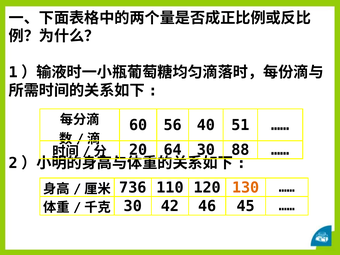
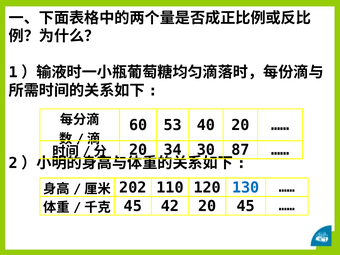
56: 56 -> 53
40 51: 51 -> 20
64: 64 -> 34
88: 88 -> 87
736: 736 -> 202
130 colour: orange -> blue
30 at (133, 206): 30 -> 45
42 46: 46 -> 20
